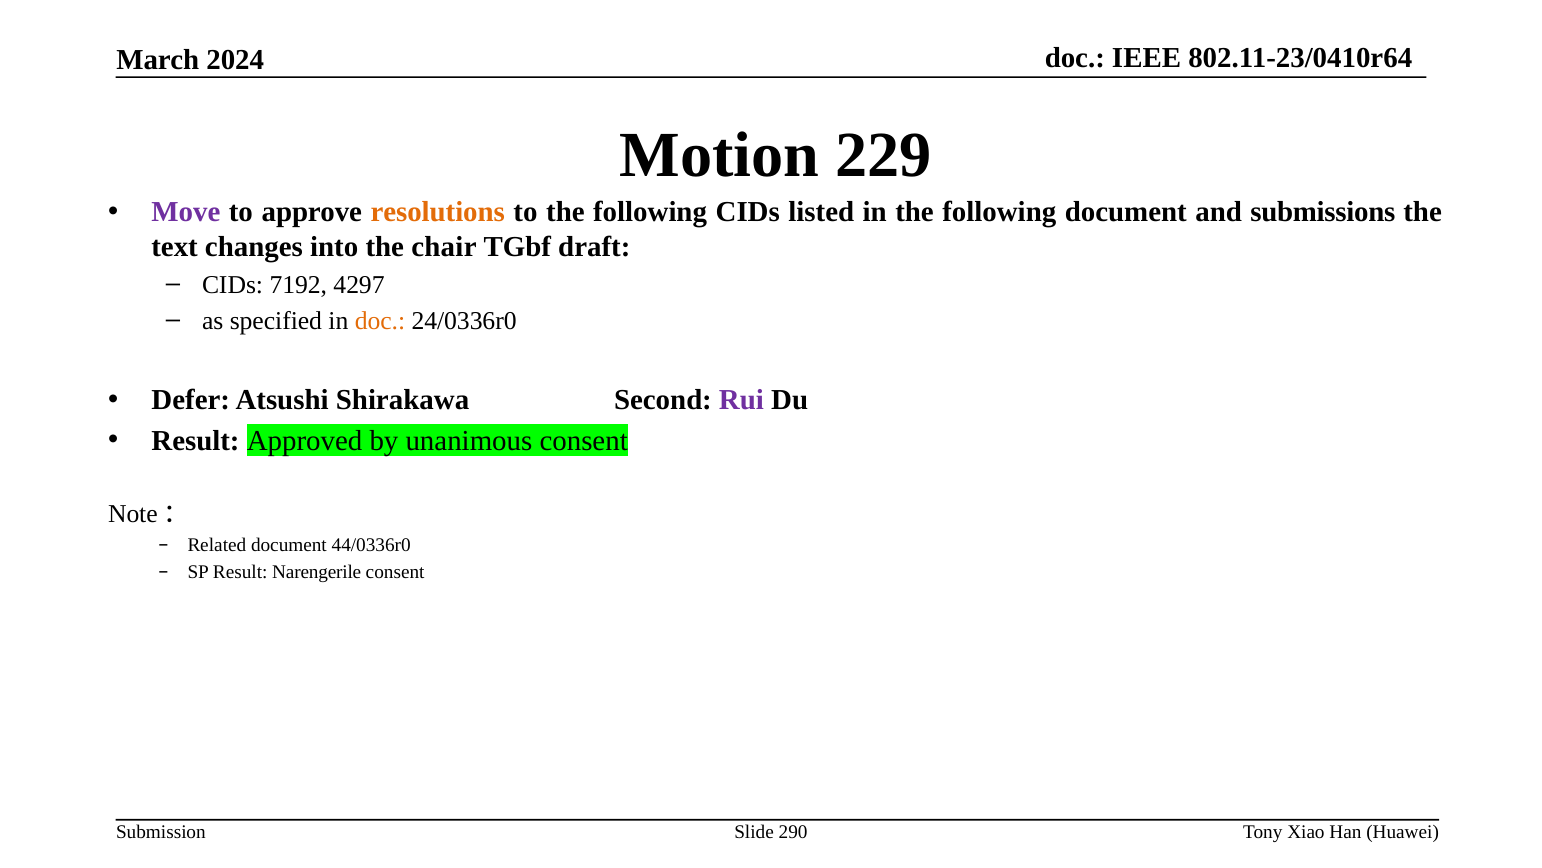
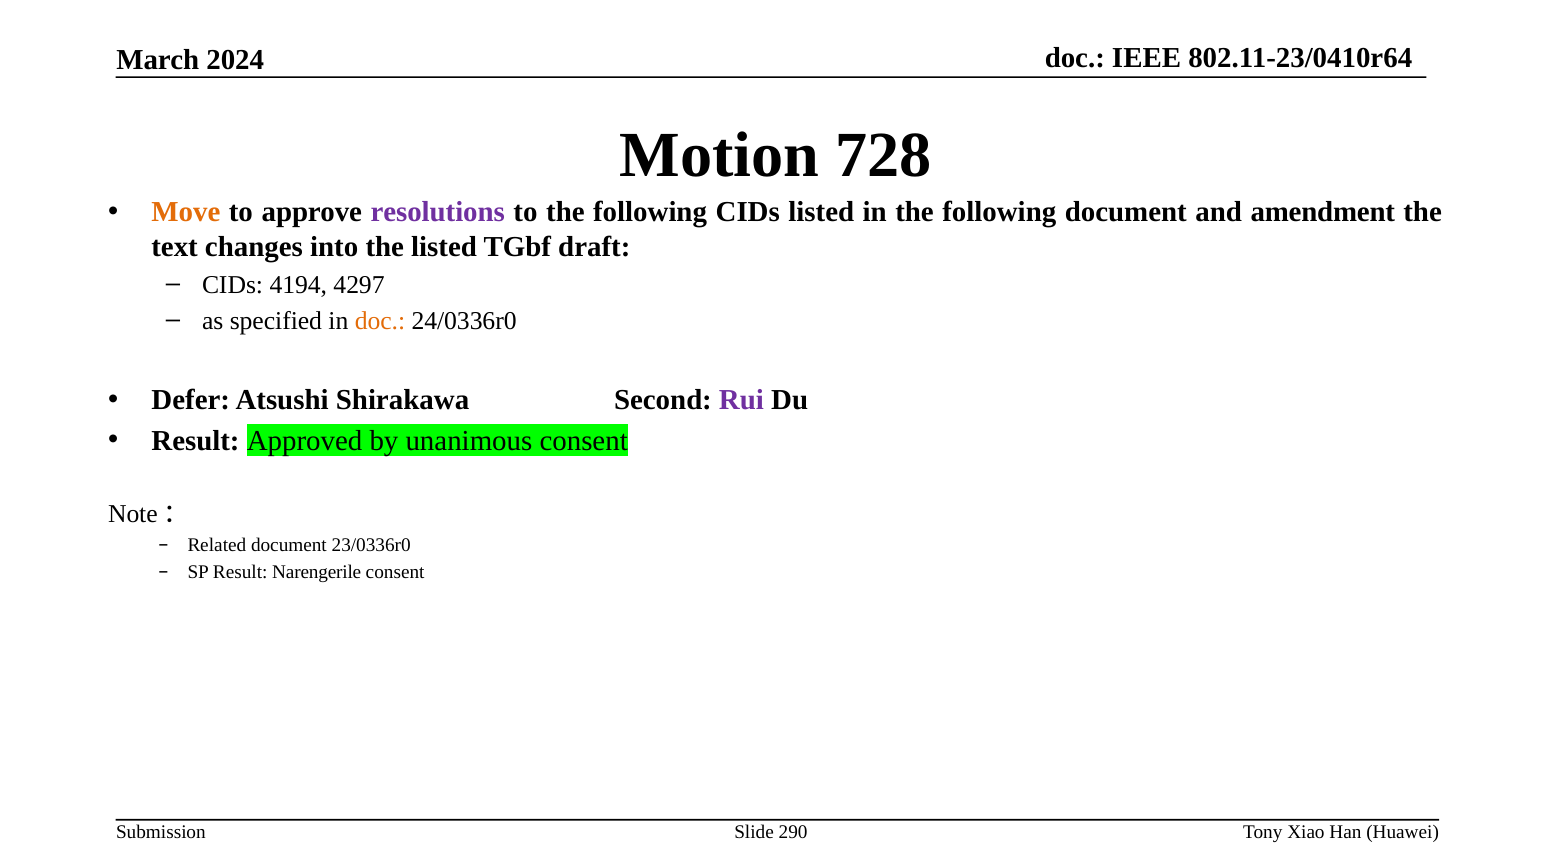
229: 229 -> 728
Move colour: purple -> orange
resolutions colour: orange -> purple
submissions: submissions -> amendment
the chair: chair -> listed
7192: 7192 -> 4194
44/0336r0: 44/0336r0 -> 23/0336r0
